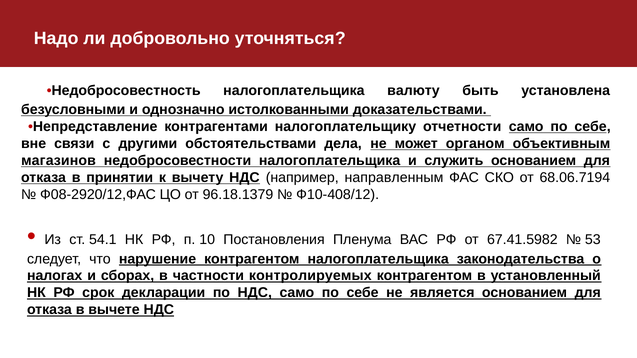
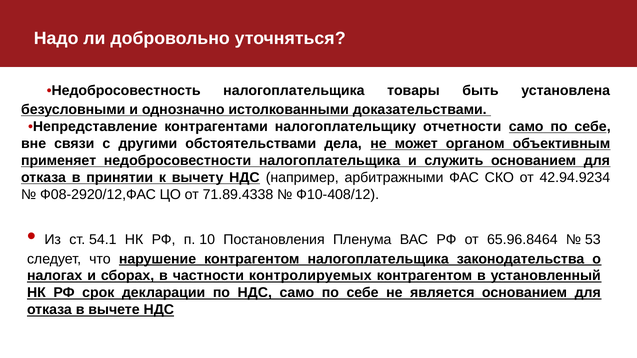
валюту: валюту -> товары
магазинов: магазинов -> применяет
направленным: направленным -> арбитражными
68.06.7194: 68.06.7194 -> 42.94.9234
96.18.1379: 96.18.1379 -> 71.89.4338
67.41.5982: 67.41.5982 -> 65.96.8464
